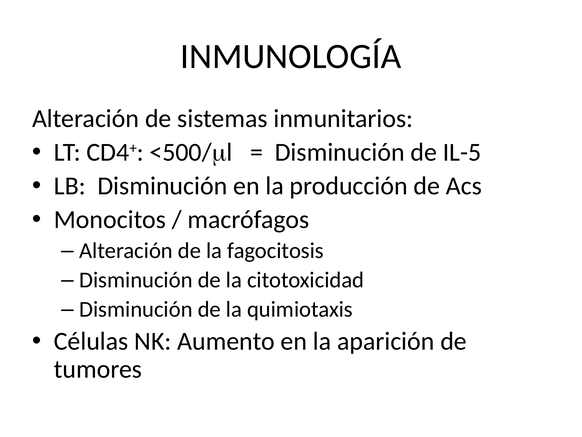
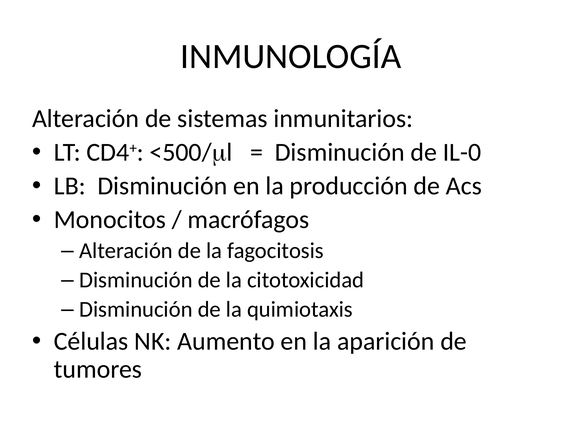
IL-5: IL-5 -> IL-0
